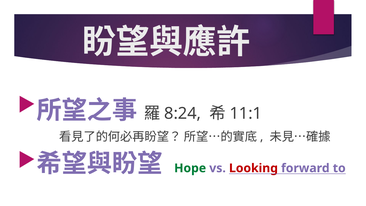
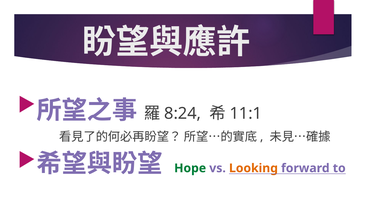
Looking colour: red -> orange
